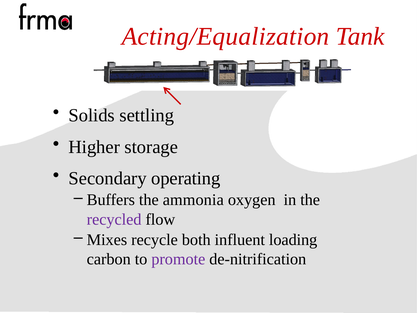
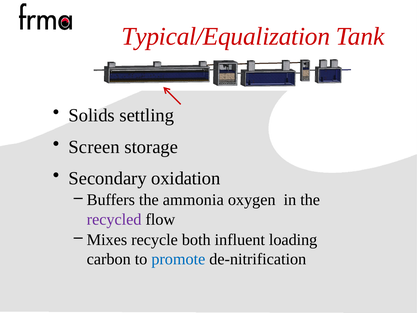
Acting/Equalization: Acting/Equalization -> Typical/Equalization
Higher: Higher -> Screen
operating: operating -> oxidation
promote colour: purple -> blue
